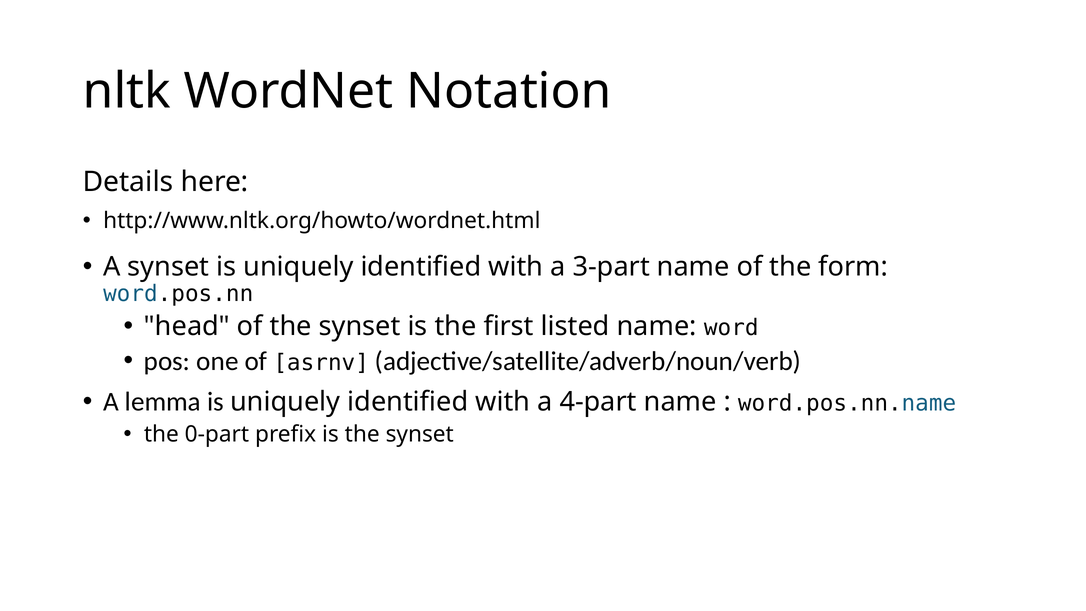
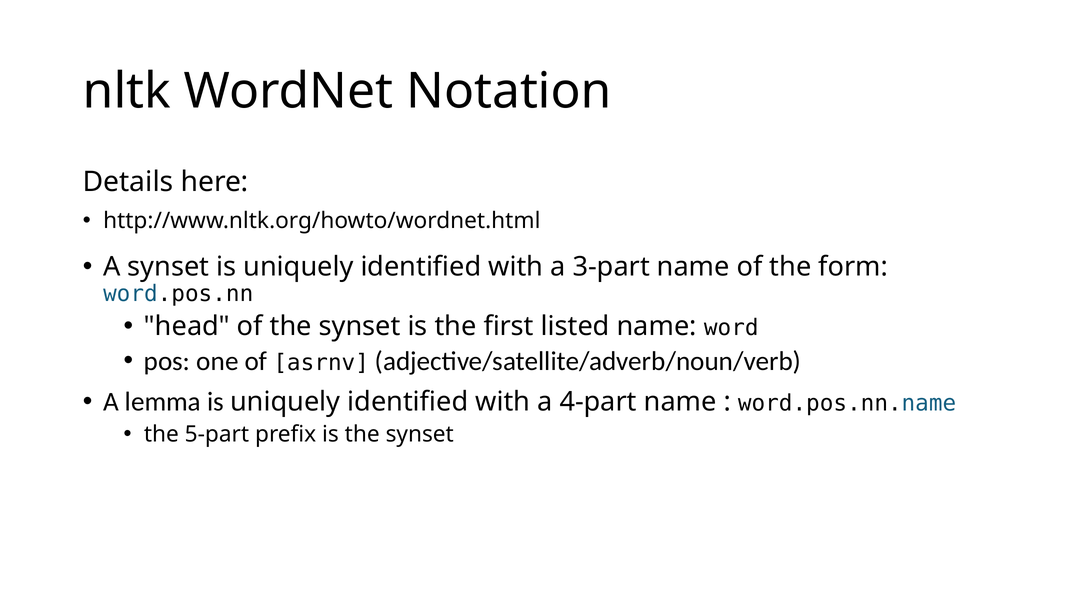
0-part: 0-part -> 5-part
